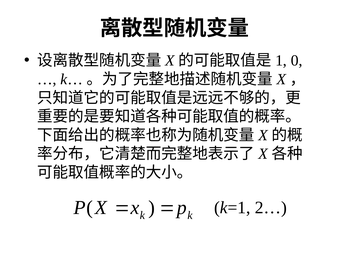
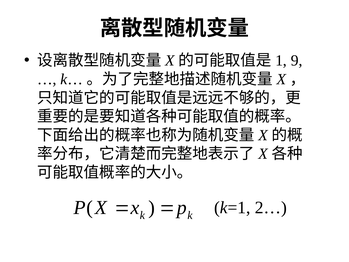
0: 0 -> 9
